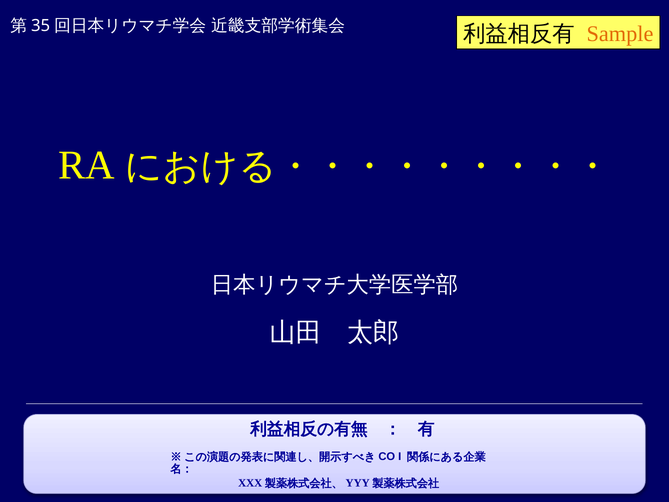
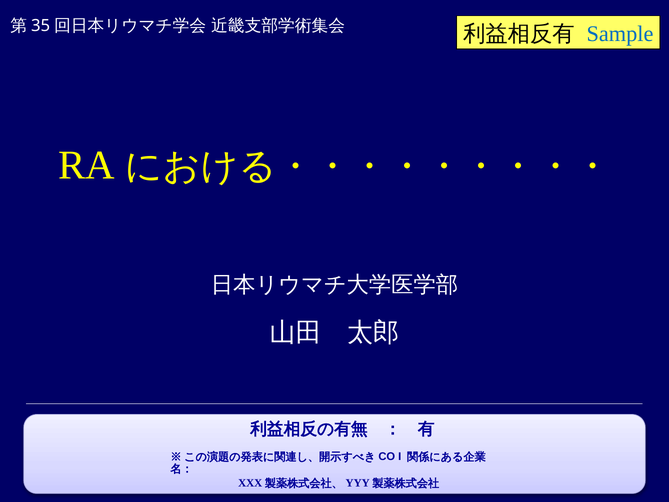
Sample colour: orange -> blue
